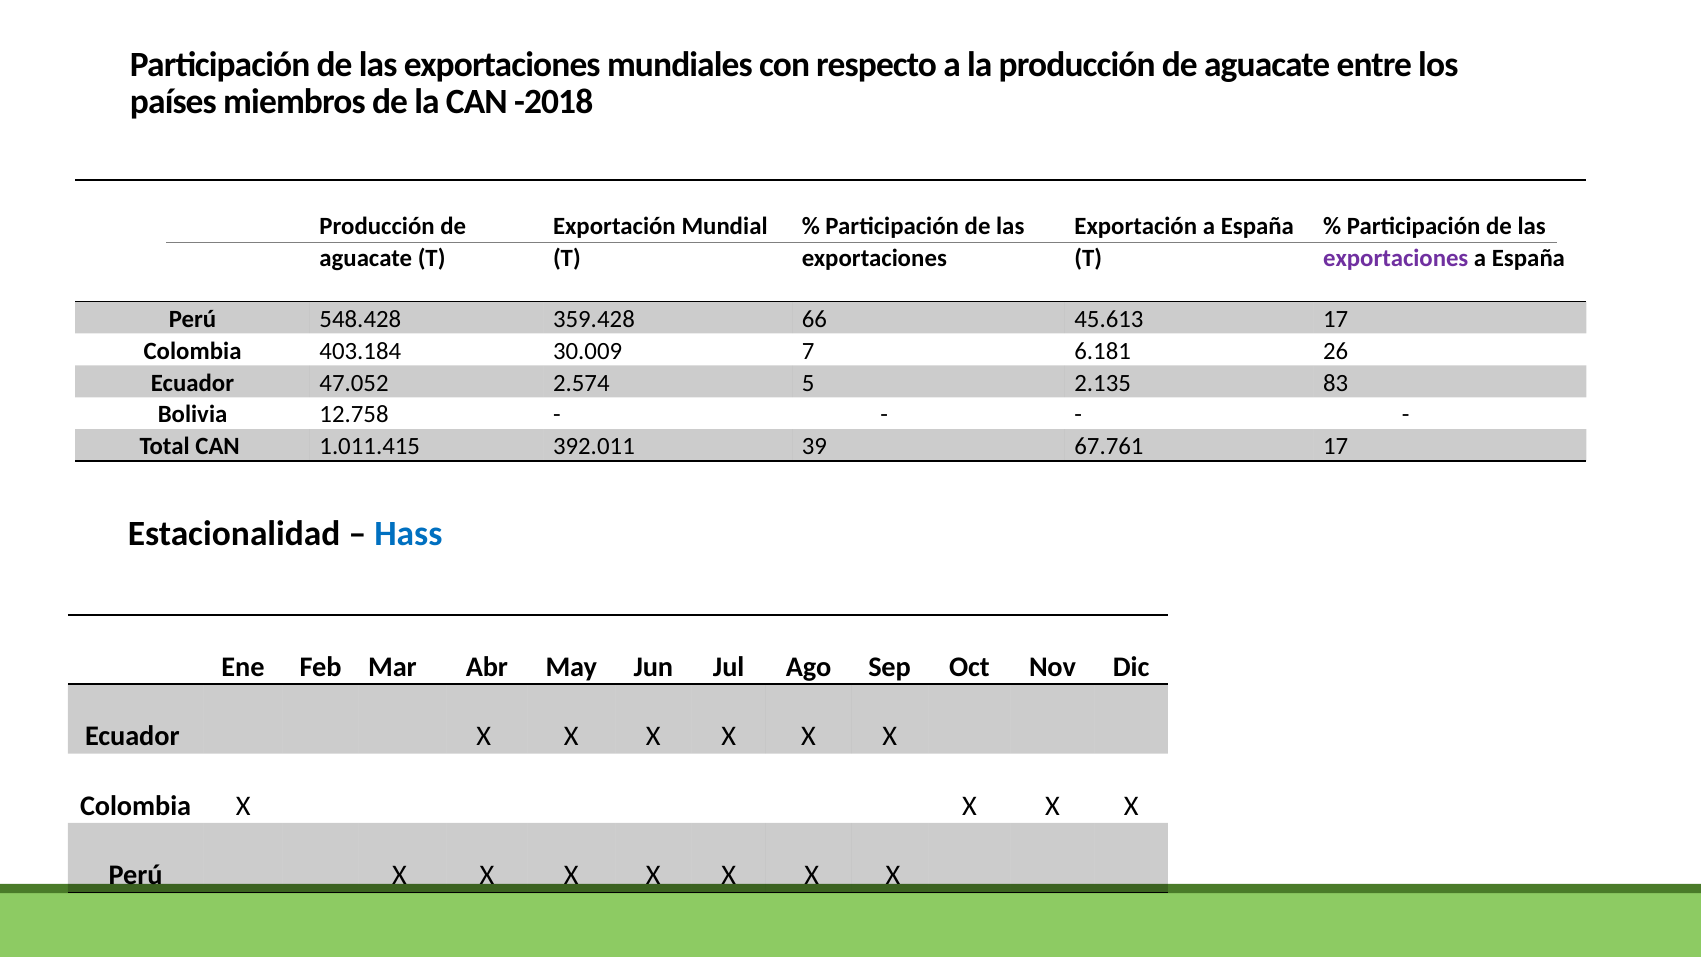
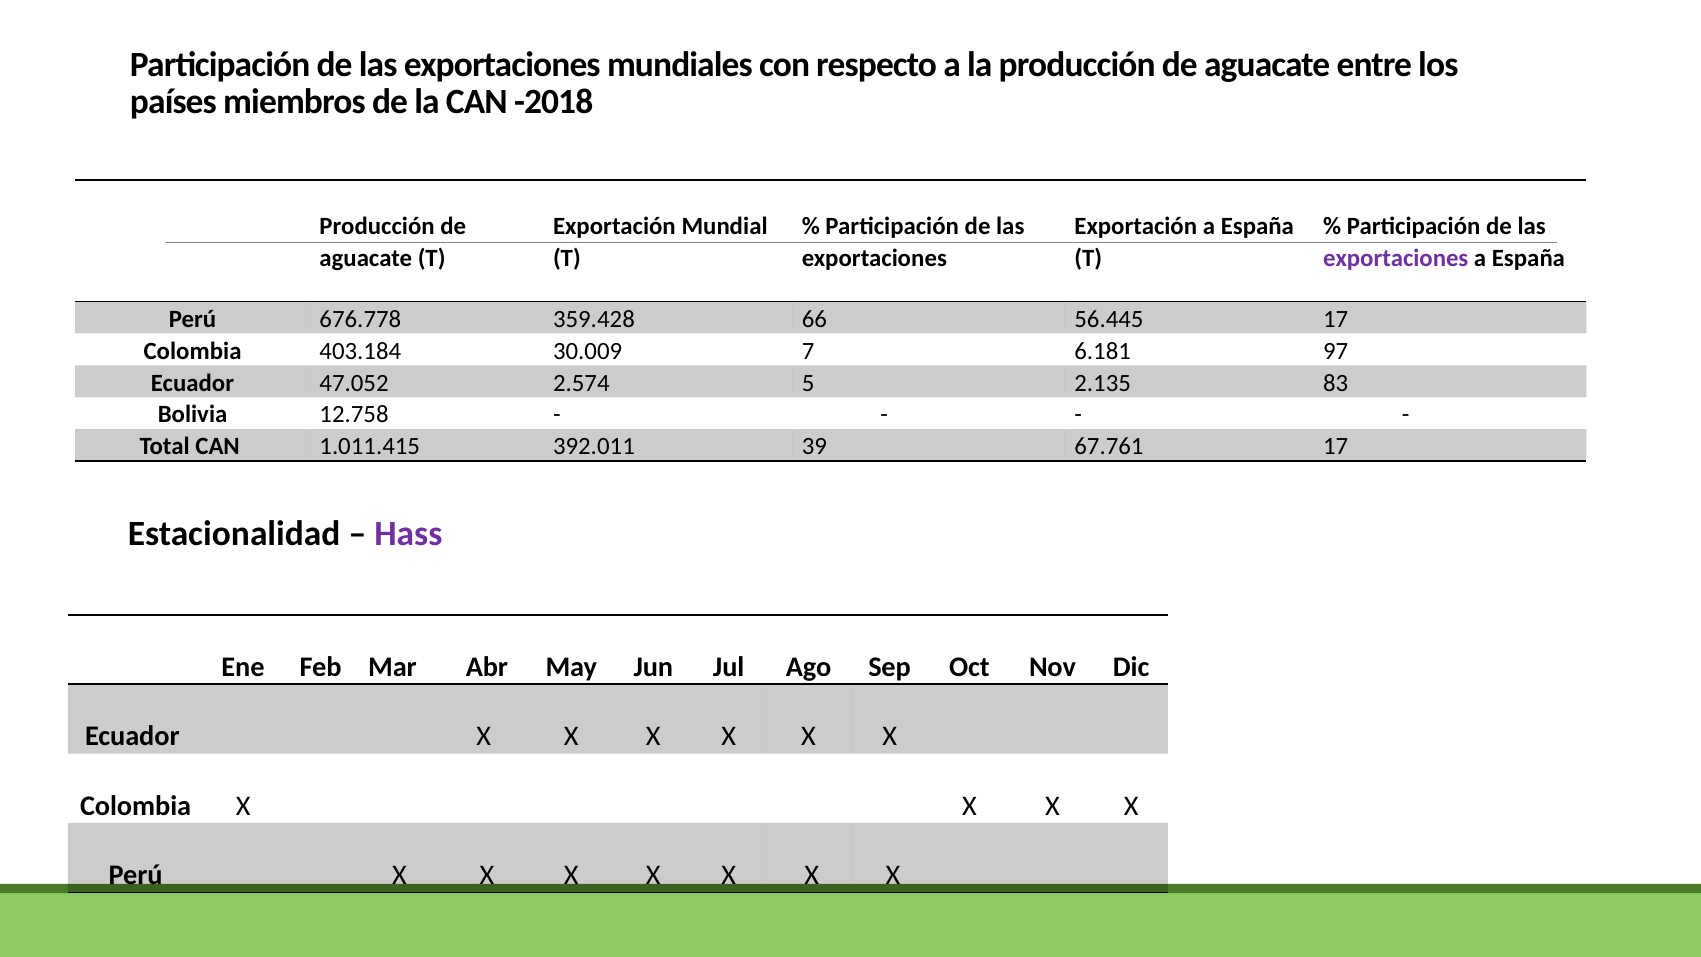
548.428: 548.428 -> 676.778
45.613: 45.613 -> 56.445
26: 26 -> 97
Hass colour: blue -> purple
